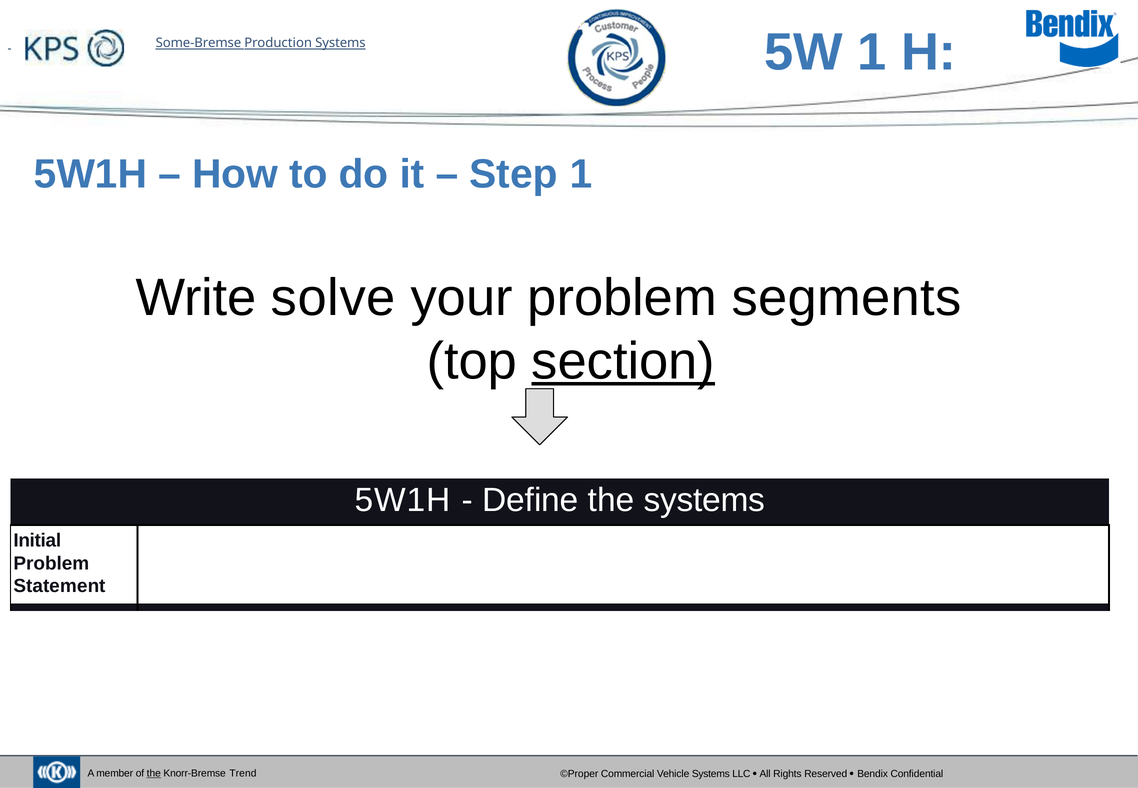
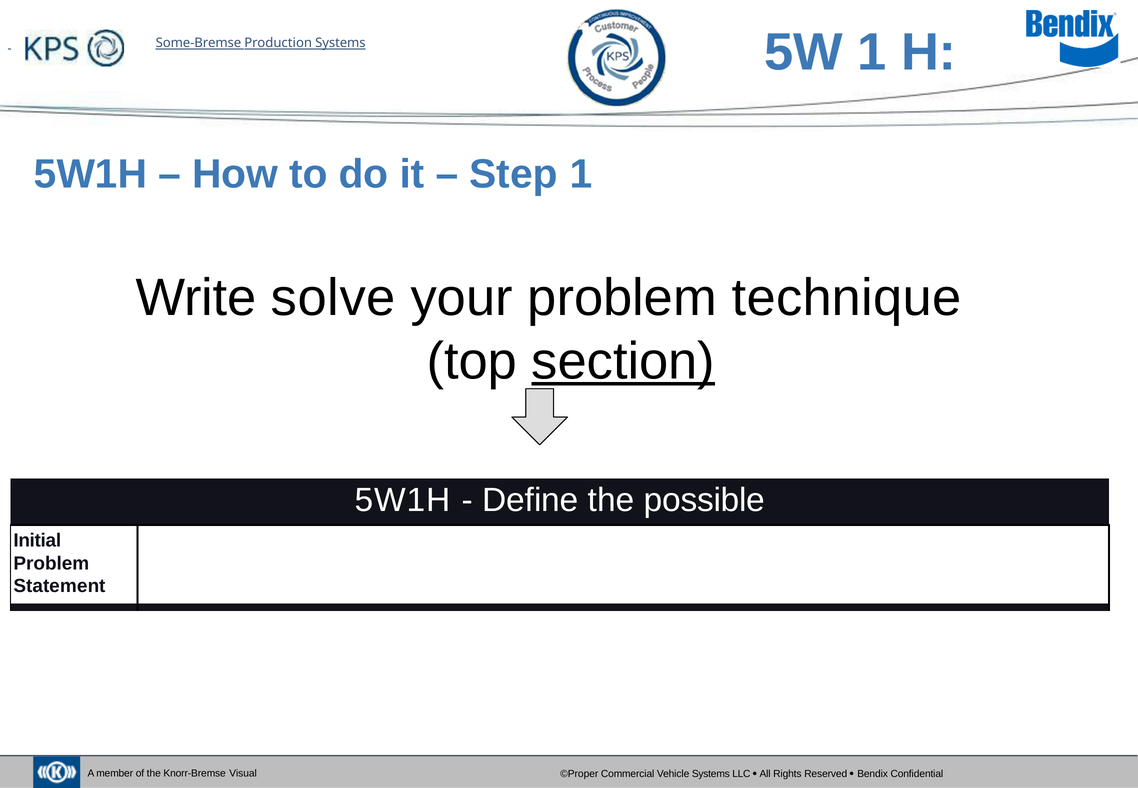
segments: segments -> technique
the systems: systems -> possible
the at (154, 773) underline: present -> none
Trend: Trend -> Visual
